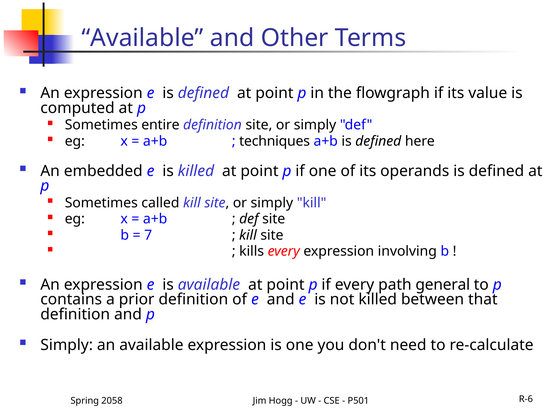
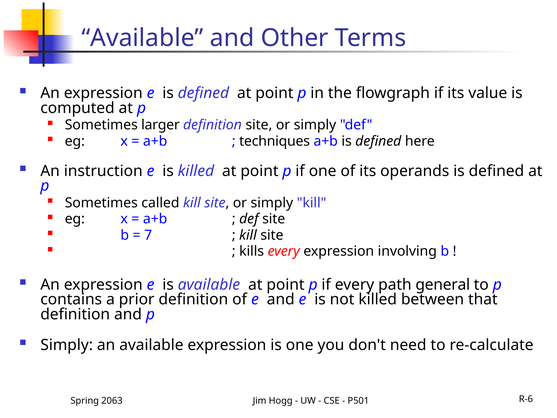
entire: entire -> larger
embedded: embedded -> instruction
2058: 2058 -> 2063
